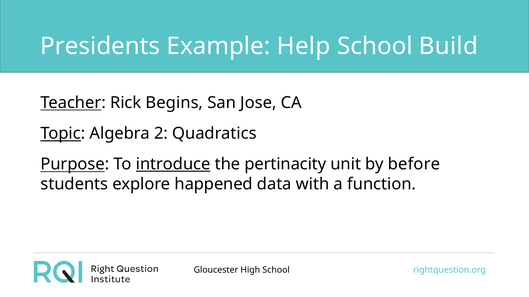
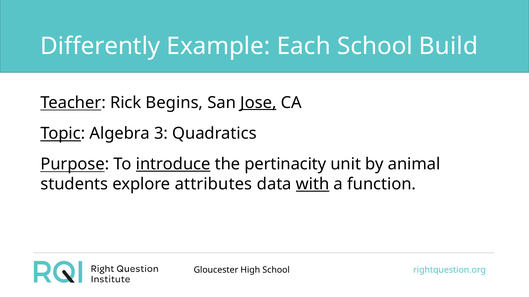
Presidents: Presidents -> Differently
Help: Help -> Each
Jose underline: none -> present
2: 2 -> 3
before: before -> animal
happened: happened -> attributes
with underline: none -> present
